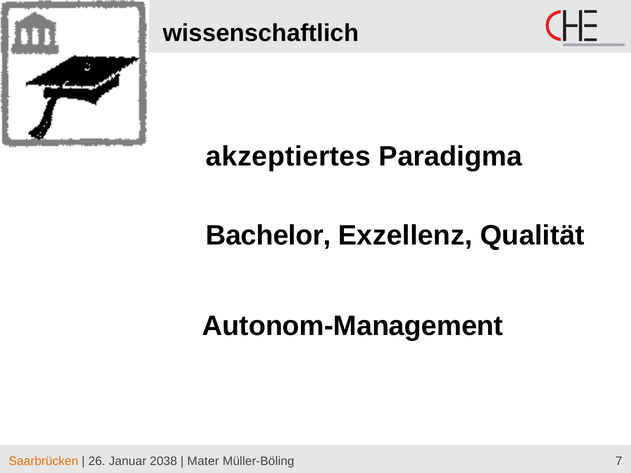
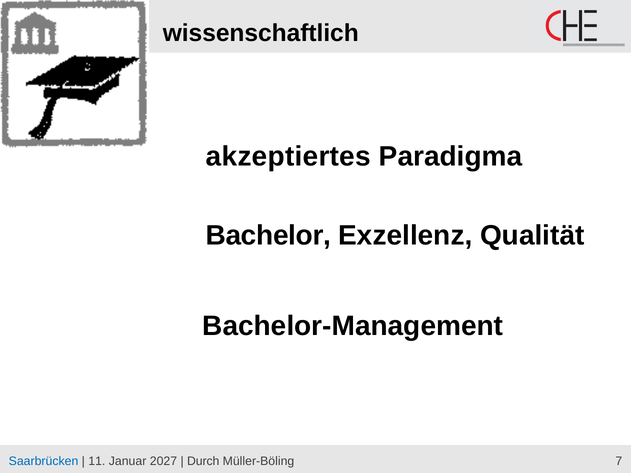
Autonom-Management: Autonom-Management -> Bachelor-Management
Saarbrücken colour: orange -> blue
26: 26 -> 11
2038: 2038 -> 2027
Mater: Mater -> Durch
